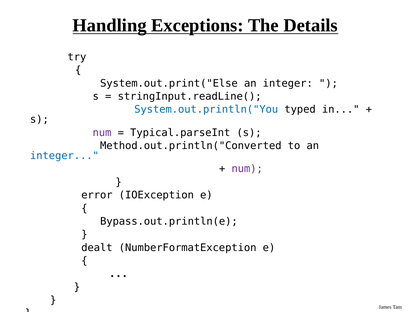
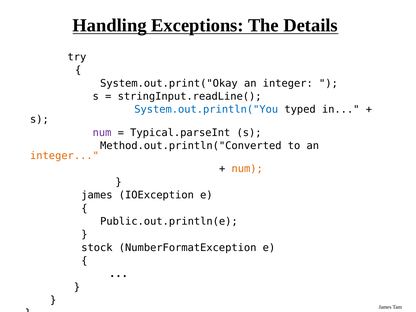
System.out.print("Else: System.out.print("Else -> System.out.print("Okay
integer at (64, 156) colour: blue -> orange
num at (247, 169) colour: purple -> orange
error at (97, 195): error -> james
Bypass.out.println(e: Bypass.out.println(e -> Public.out.println(e
dealt: dealt -> stock
